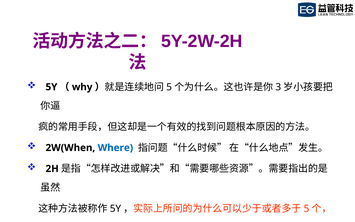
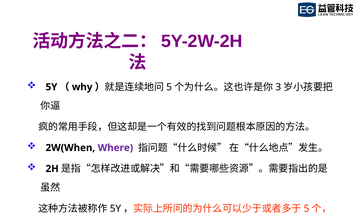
Where colour: blue -> purple
